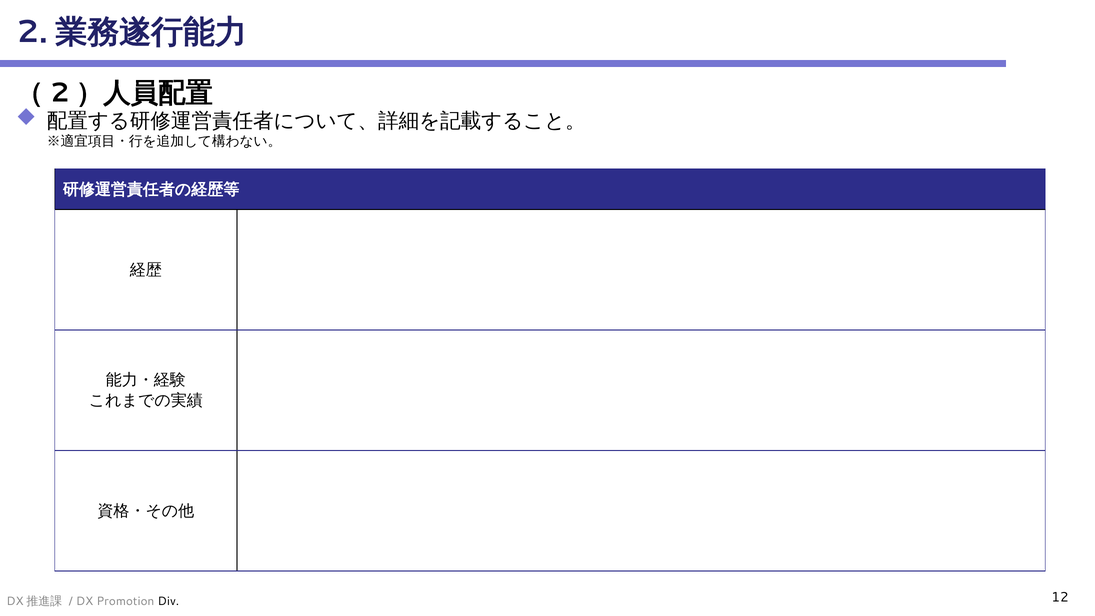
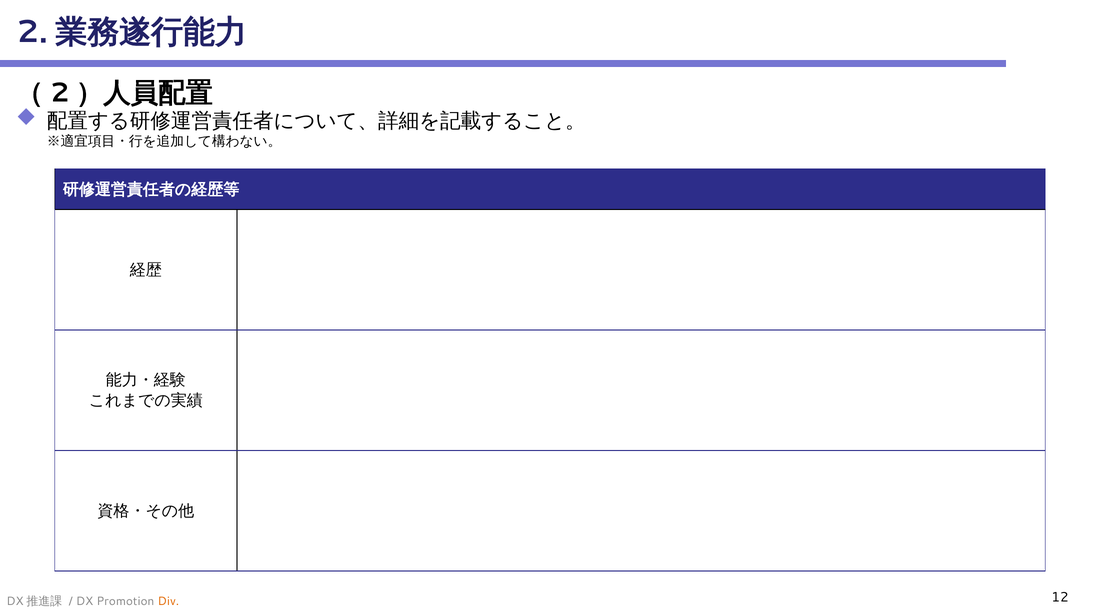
Div colour: black -> orange
